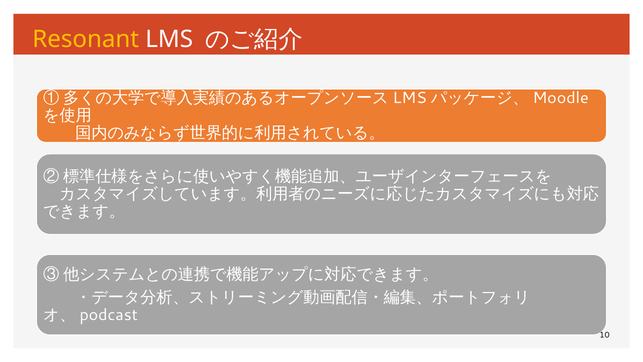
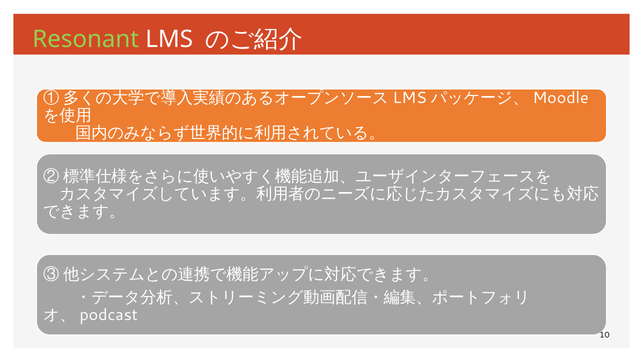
Resonant colour: yellow -> light green
